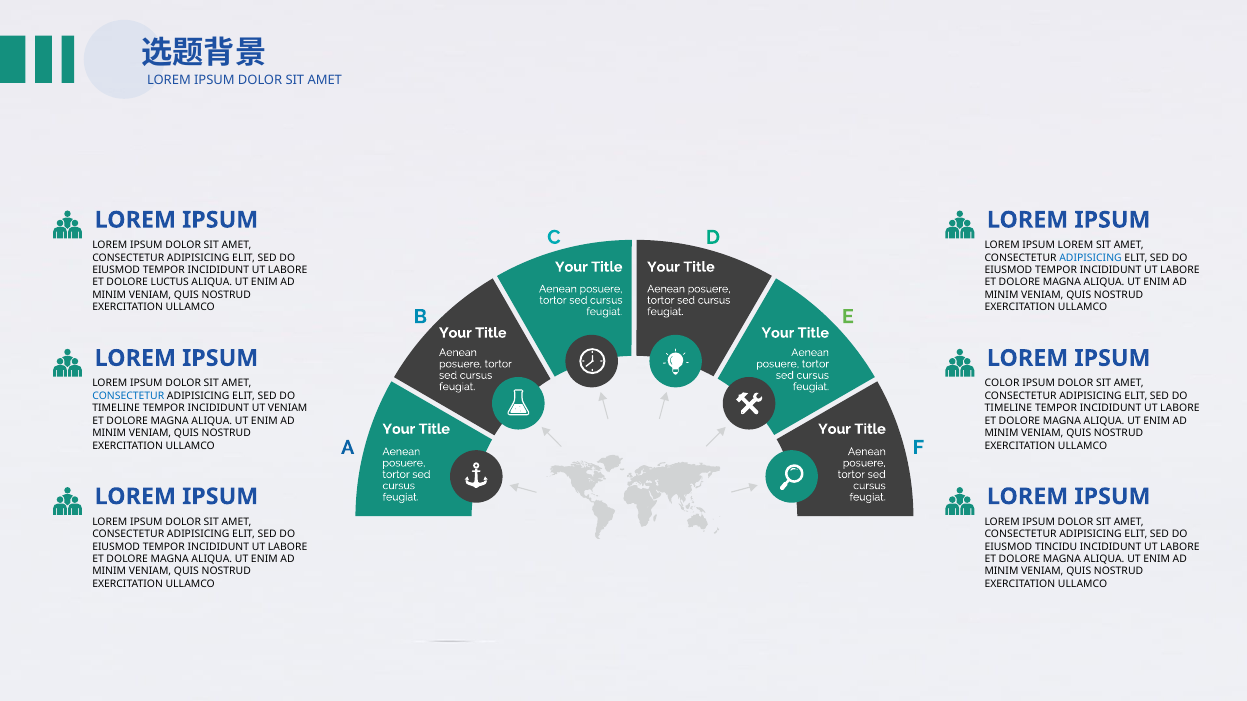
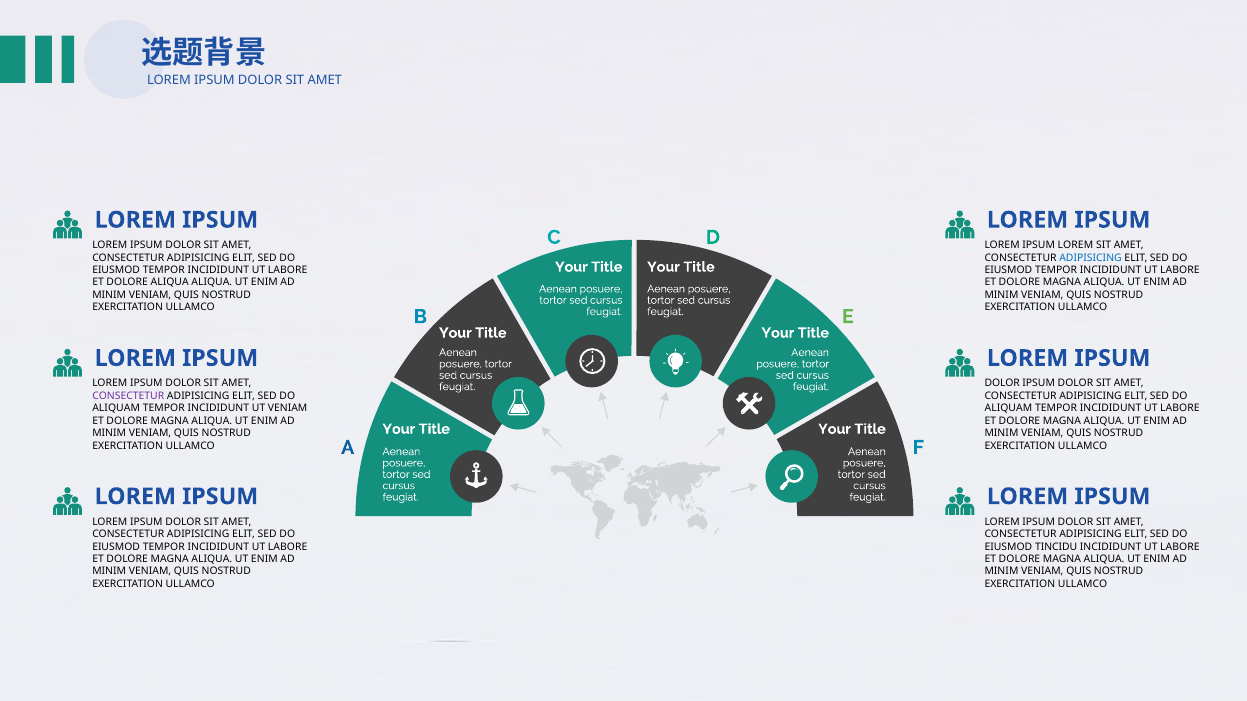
DOLORE LUCTUS: LUCTUS -> ALIQUA
COLOR at (1002, 384): COLOR -> DOLOR
CONSECTETUR at (128, 396) colour: blue -> purple
TIMELINE at (116, 409): TIMELINE -> ALIQUAM
TIMELINE at (1008, 409): TIMELINE -> ALIQUAM
